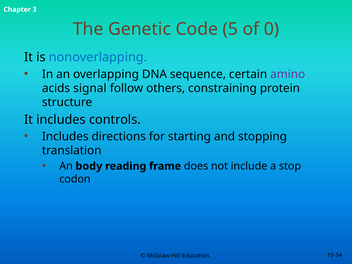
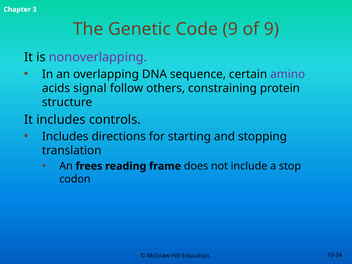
Code 5: 5 -> 9
of 0: 0 -> 9
nonoverlapping colour: blue -> purple
body: body -> frees
